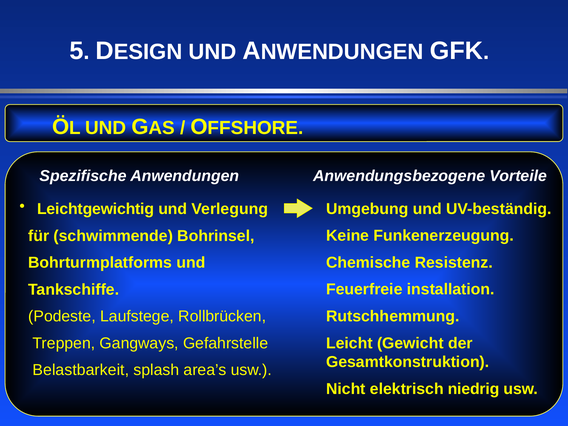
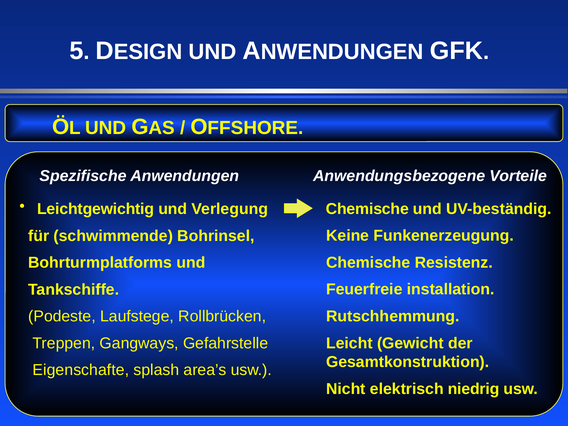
Umgebung at (367, 209): Umgebung -> Chemische
Belastbarkeit: Belastbarkeit -> Eigenschafte
